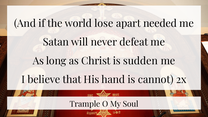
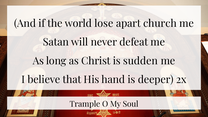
needed: needed -> church
cannot: cannot -> deeper
